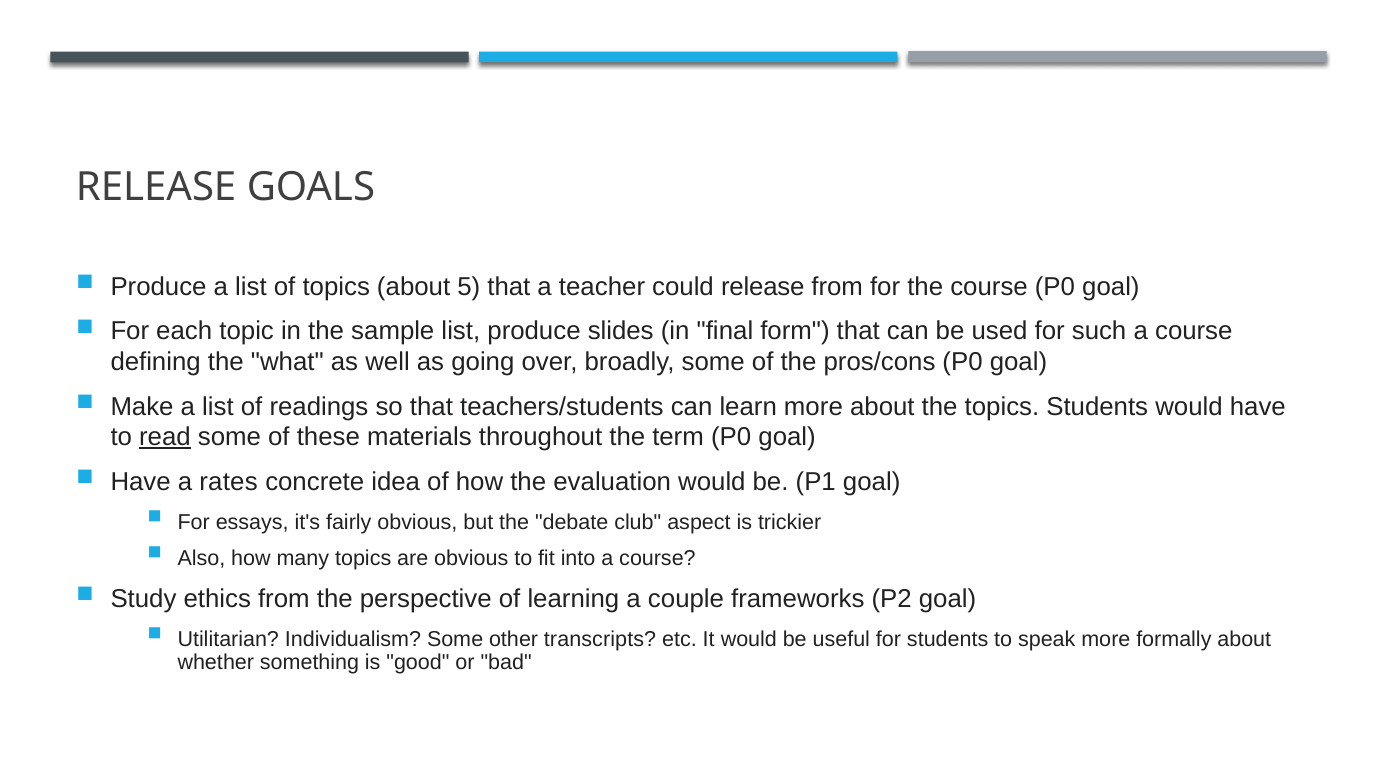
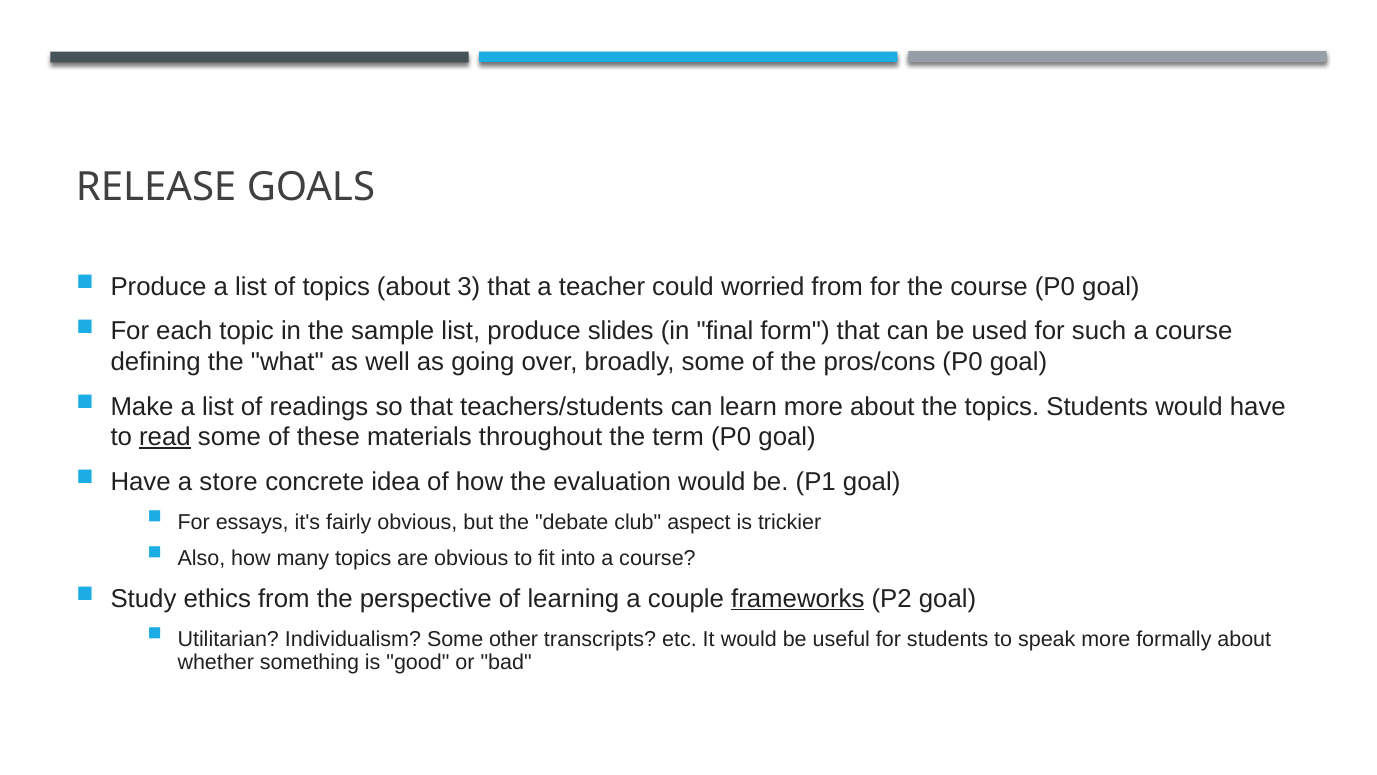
5: 5 -> 3
could release: release -> worried
rates: rates -> store
frameworks underline: none -> present
